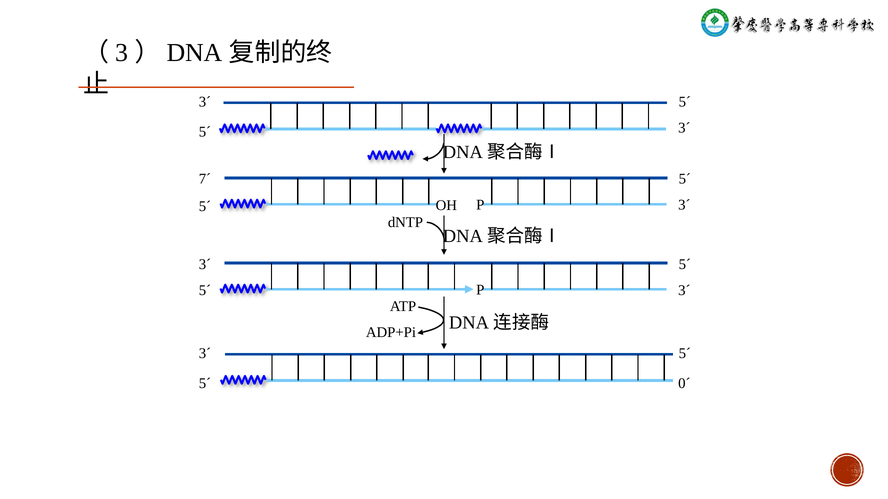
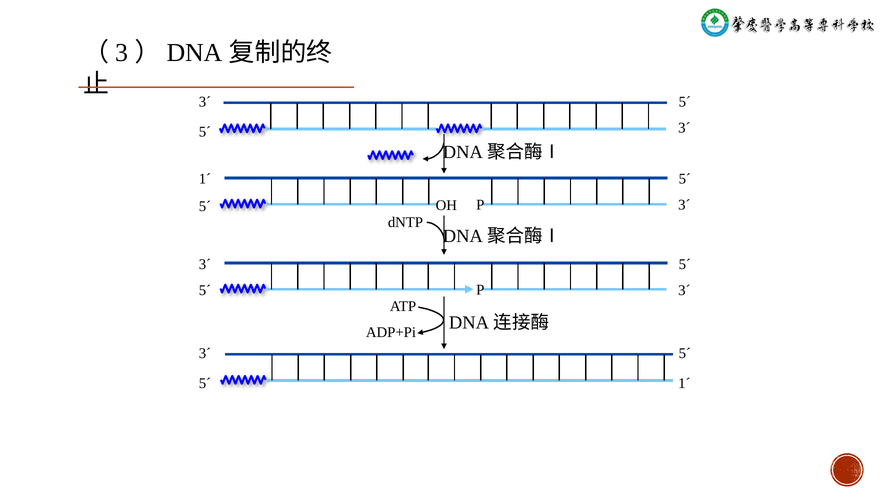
7´ at (205, 179): 7´ -> 1´
0´ at (684, 384): 0´ -> 1´
